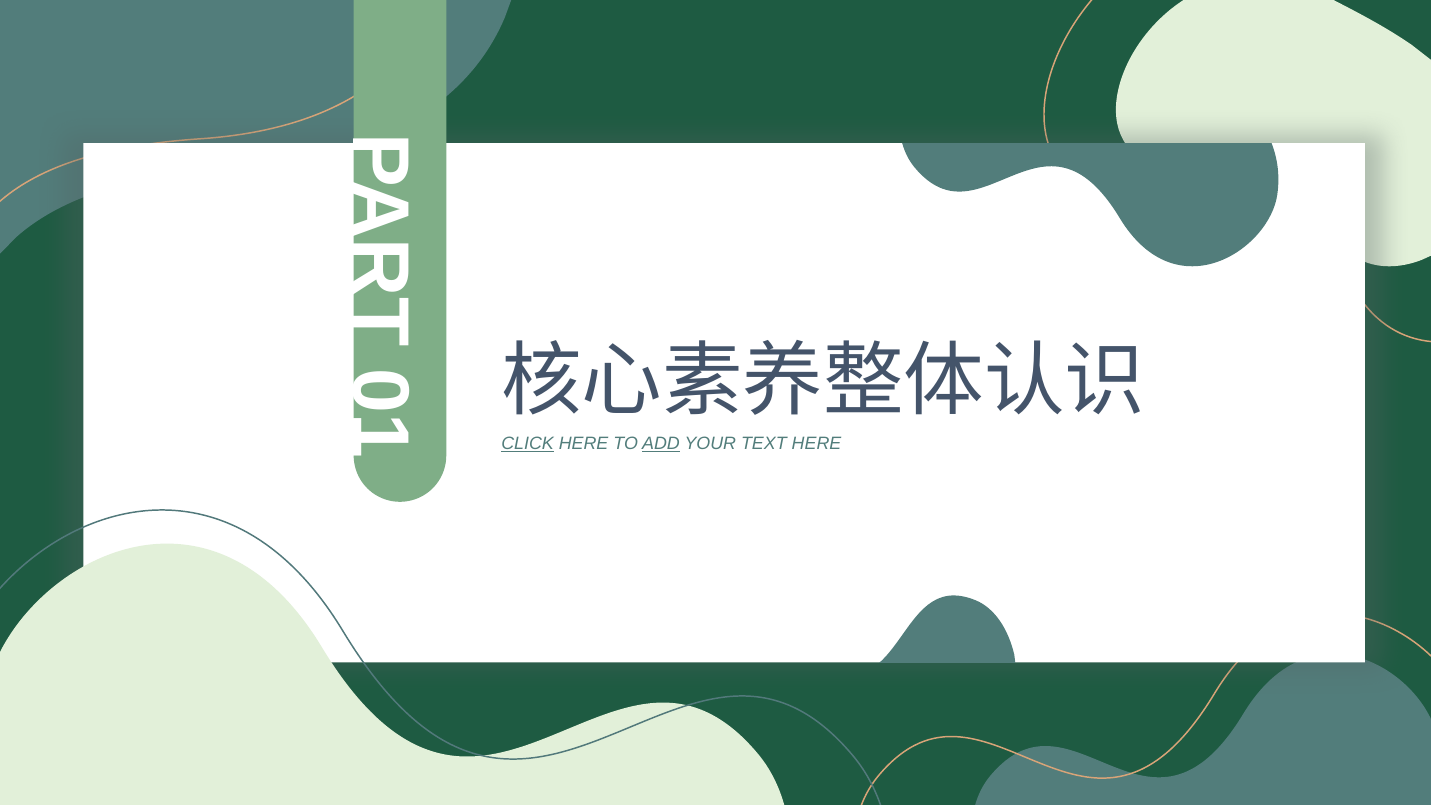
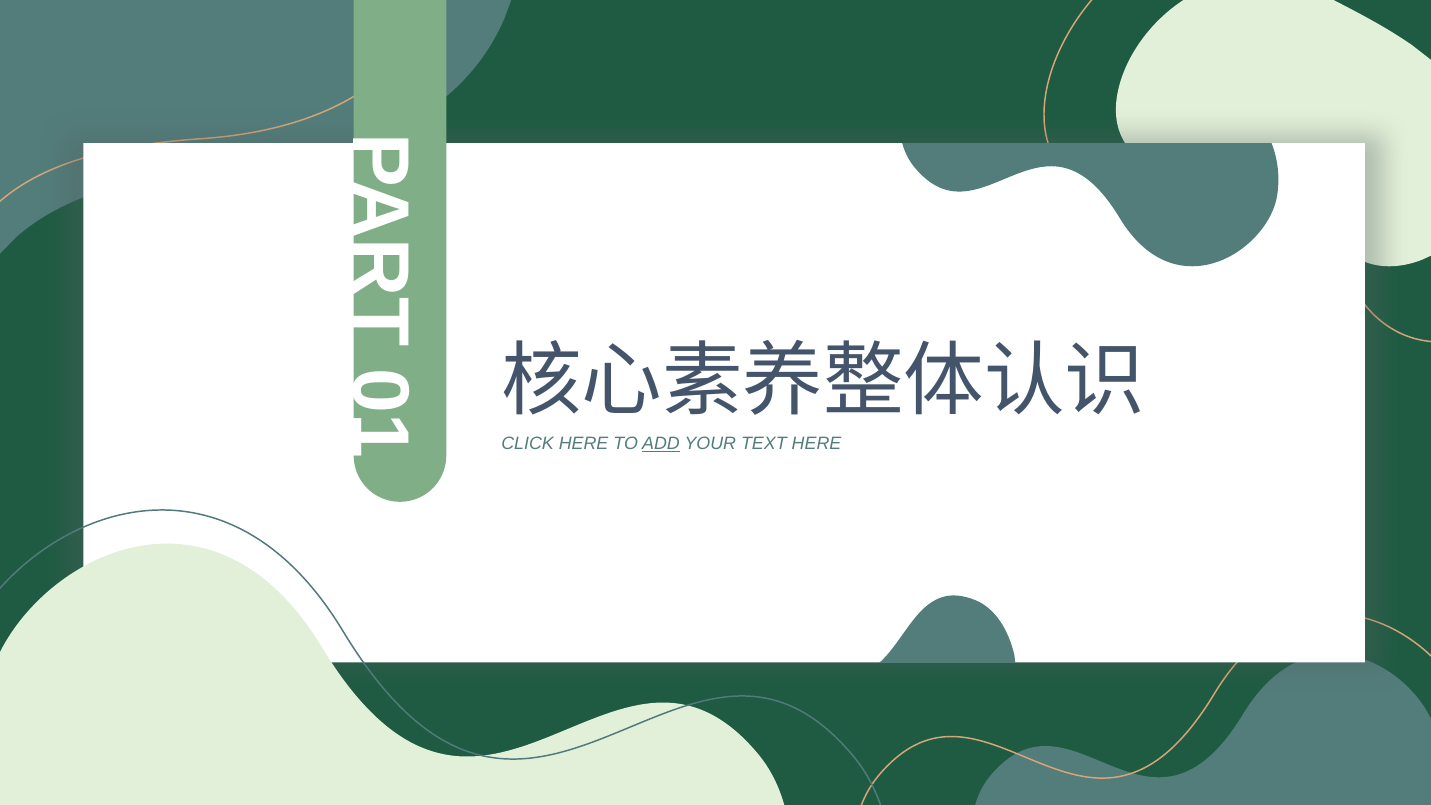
CLICK underline: present -> none
